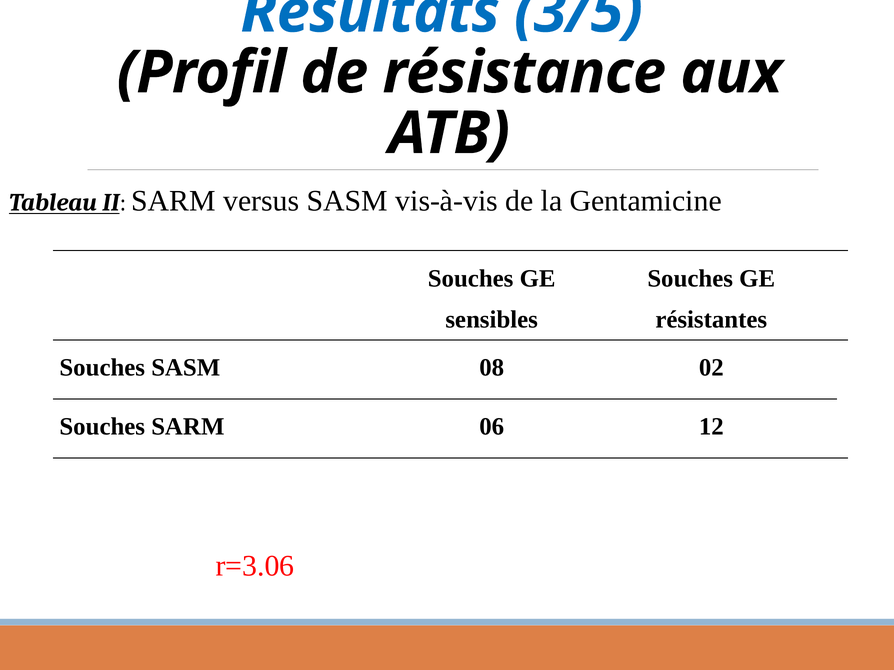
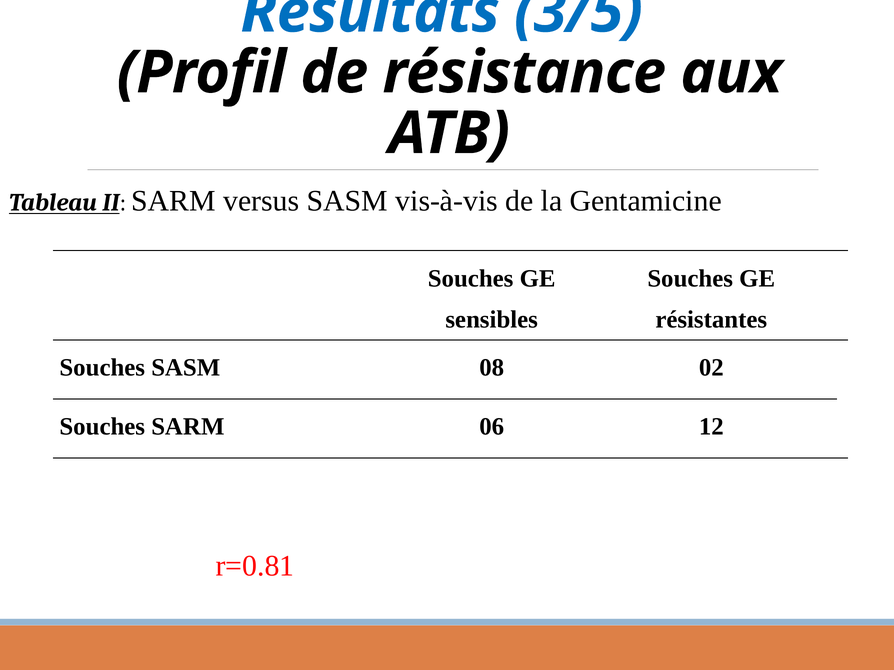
r=3.06: r=3.06 -> r=0.81
